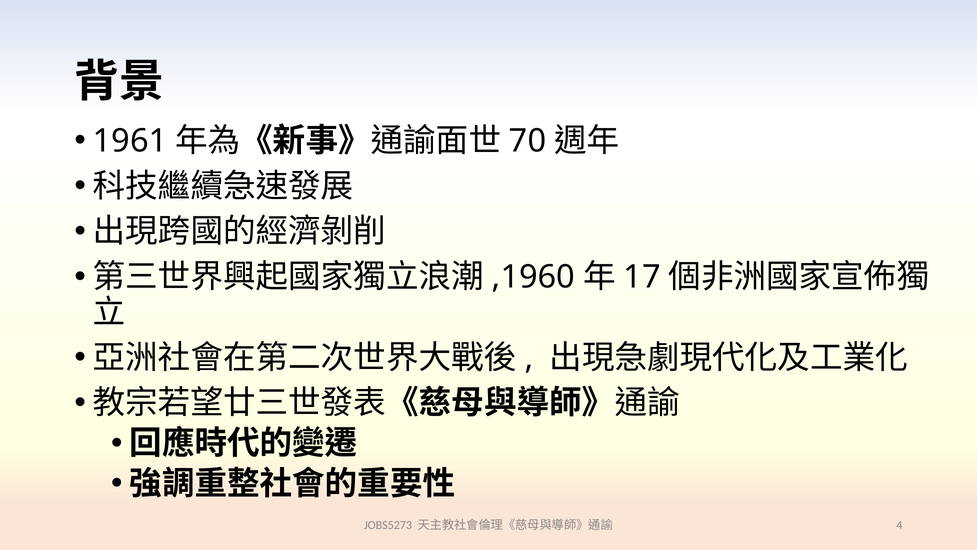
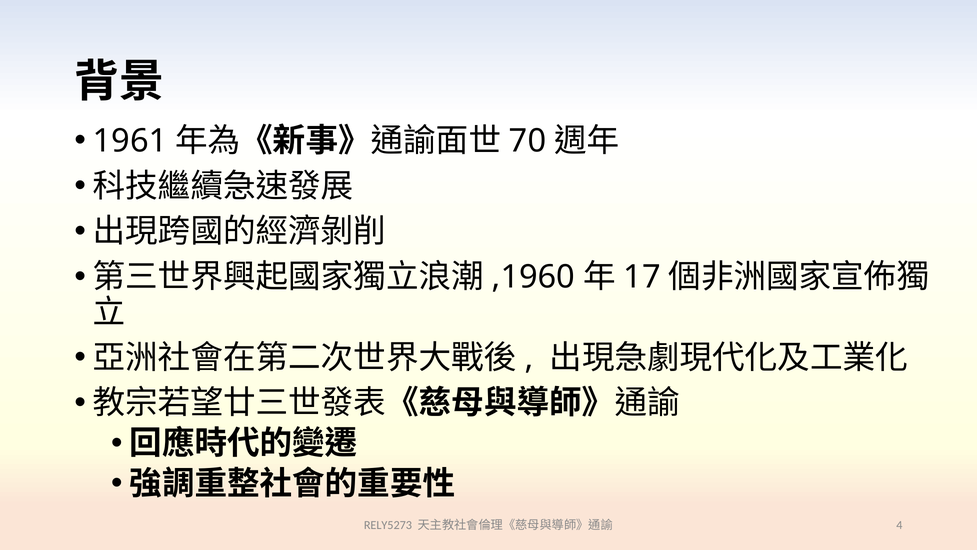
JOBS5273: JOBS5273 -> RELY5273
